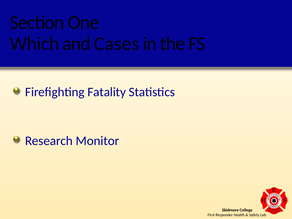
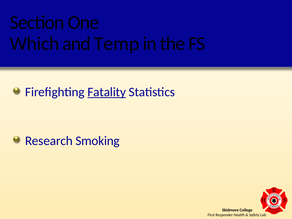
Cases: Cases -> Temp
Fatality underline: none -> present
Monitor: Monitor -> Smoking
